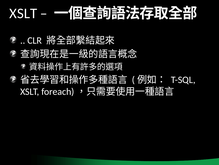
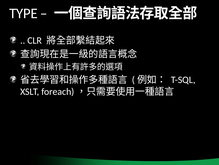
XSLT at (23, 13): XSLT -> TYPE
